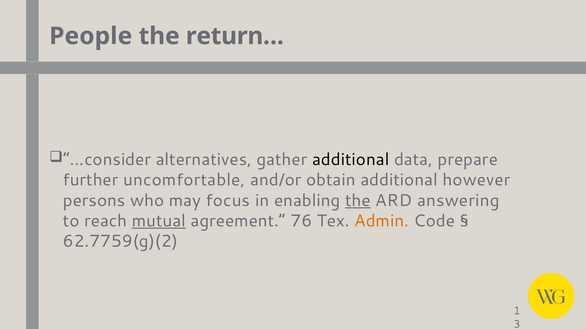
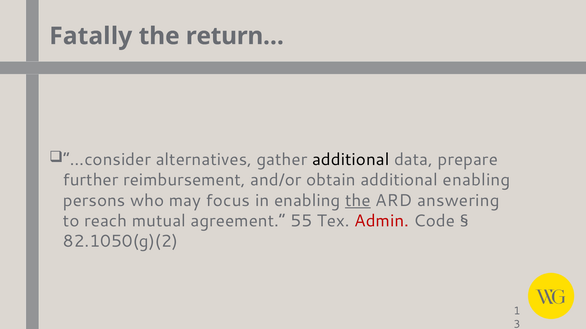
People: People -> Fatally
uncomfortable: uncomfortable -> reimbursement
additional however: however -> enabling
mutual underline: present -> none
76: 76 -> 55
Admin colour: orange -> red
62.7759(g)(2: 62.7759(g)(2 -> 82.1050(g)(2
